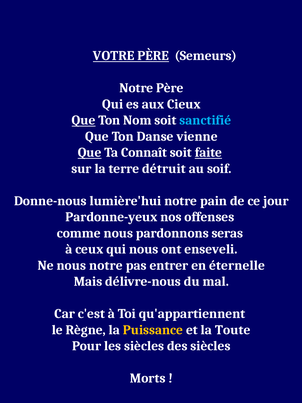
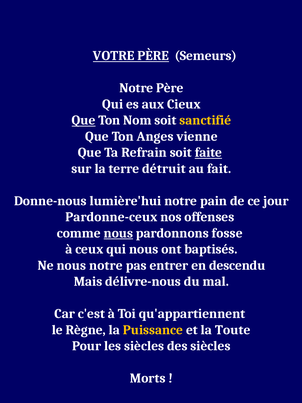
sanctifié colour: light blue -> yellow
Danse: Danse -> Anges
Que at (90, 152) underline: present -> none
Connaît: Connaît -> Refrain
soif: soif -> fait
Pardonne-yeux: Pardonne-yeux -> Pardonne-ceux
nous at (118, 233) underline: none -> present
seras: seras -> fosse
enseveli: enseveli -> baptisés
éternelle: éternelle -> descendu
